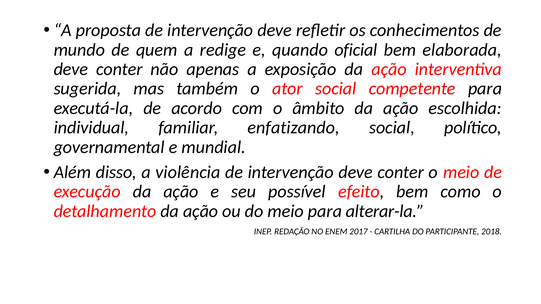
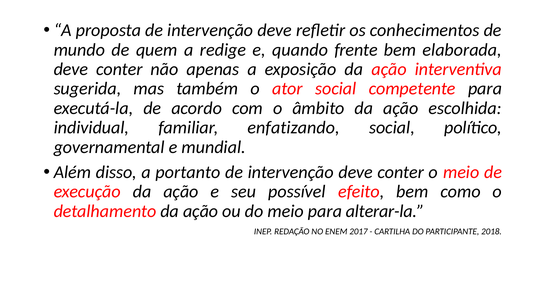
oficial: oficial -> frente
violência: violência -> portanto
